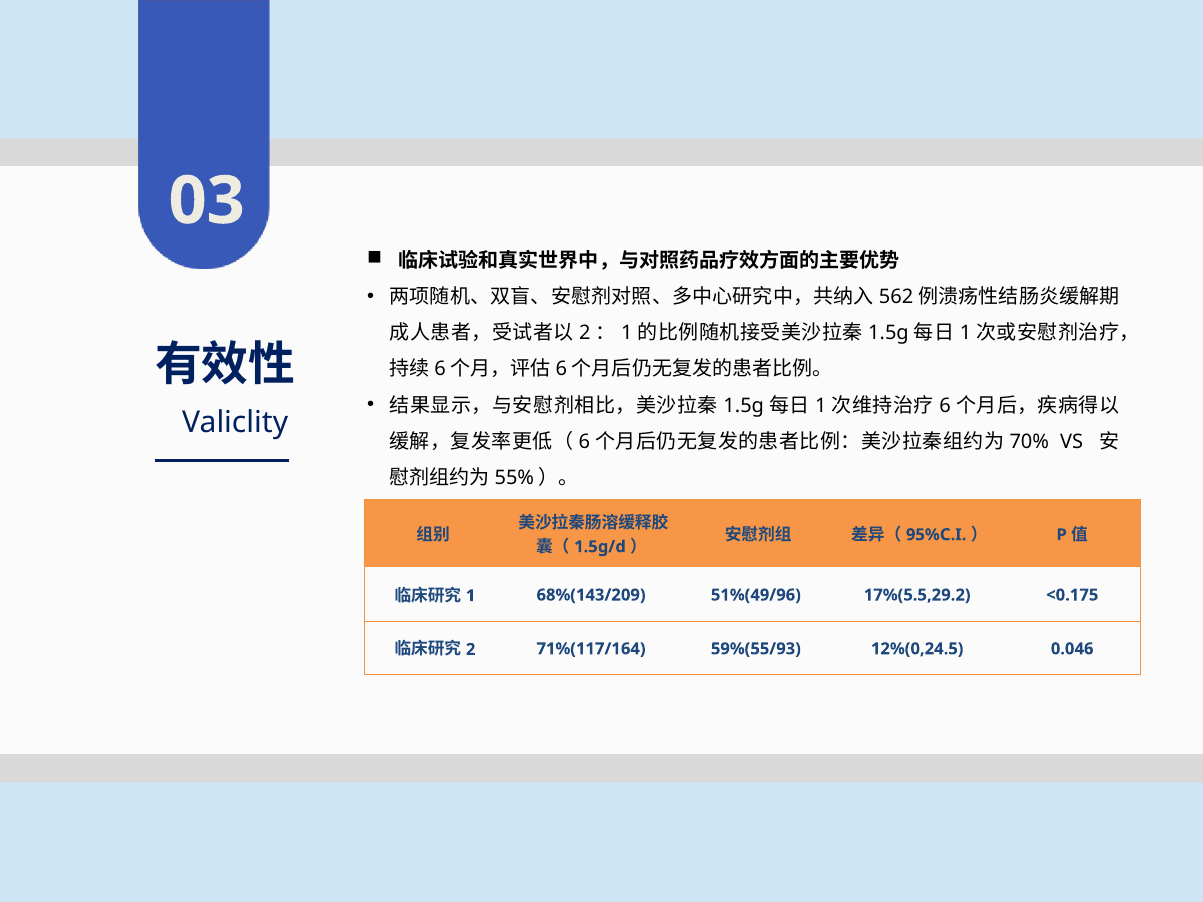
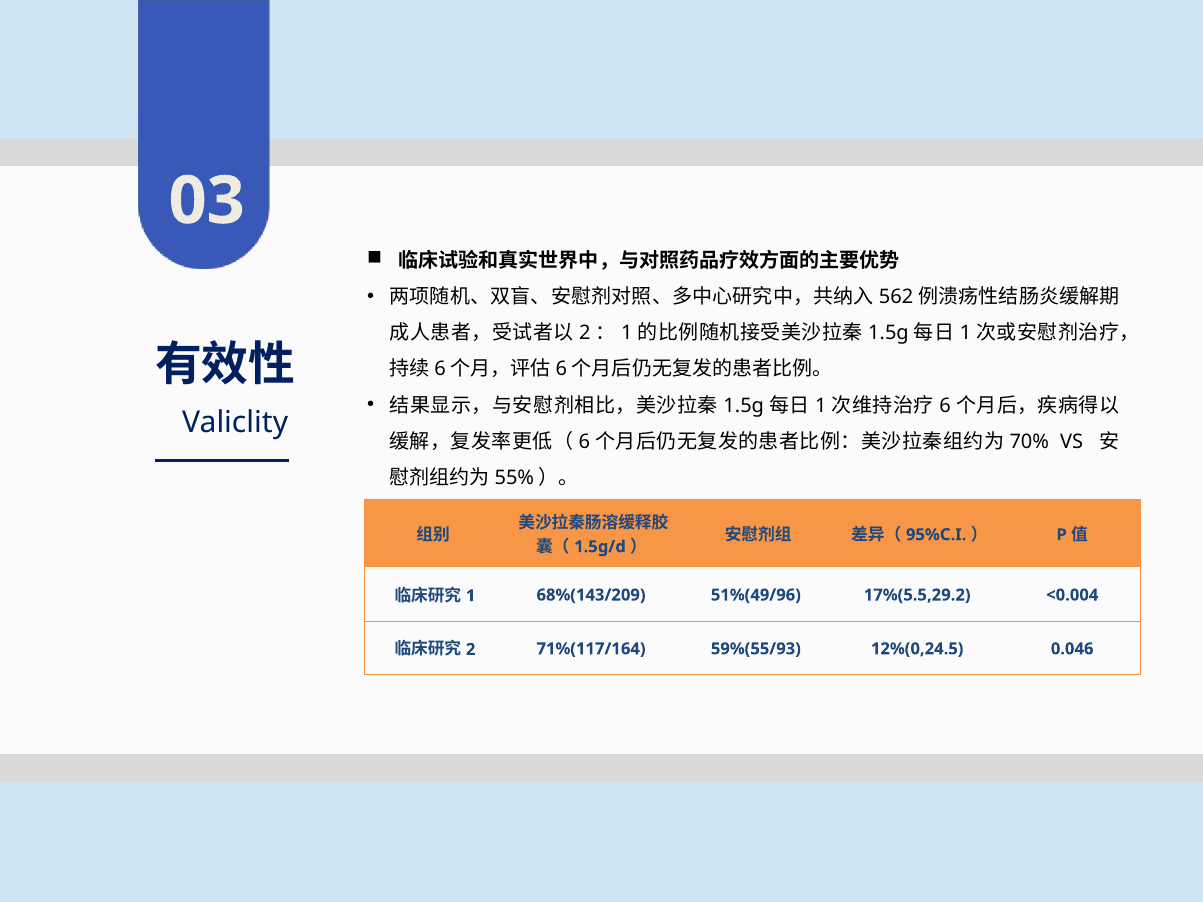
<0.175: <0.175 -> <0.004
